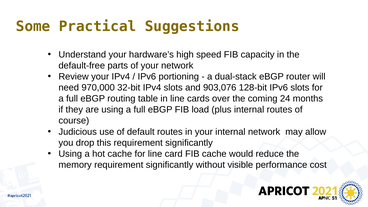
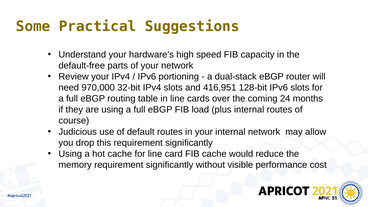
903,076: 903,076 -> 416,951
